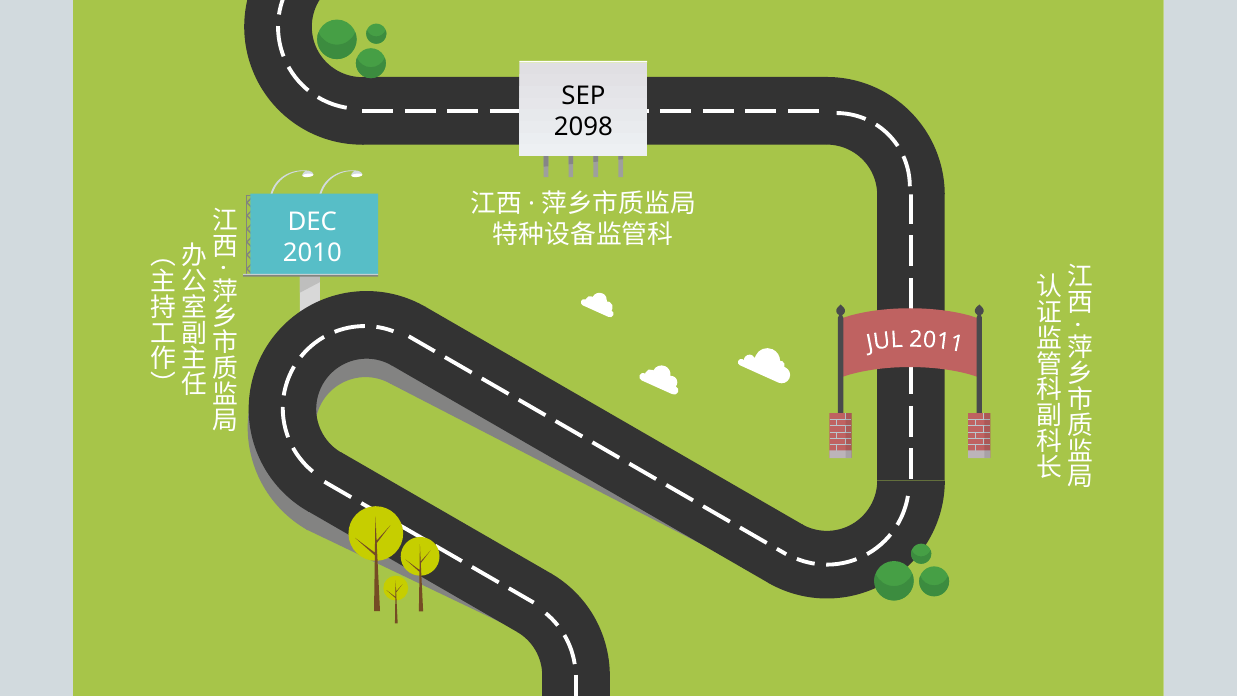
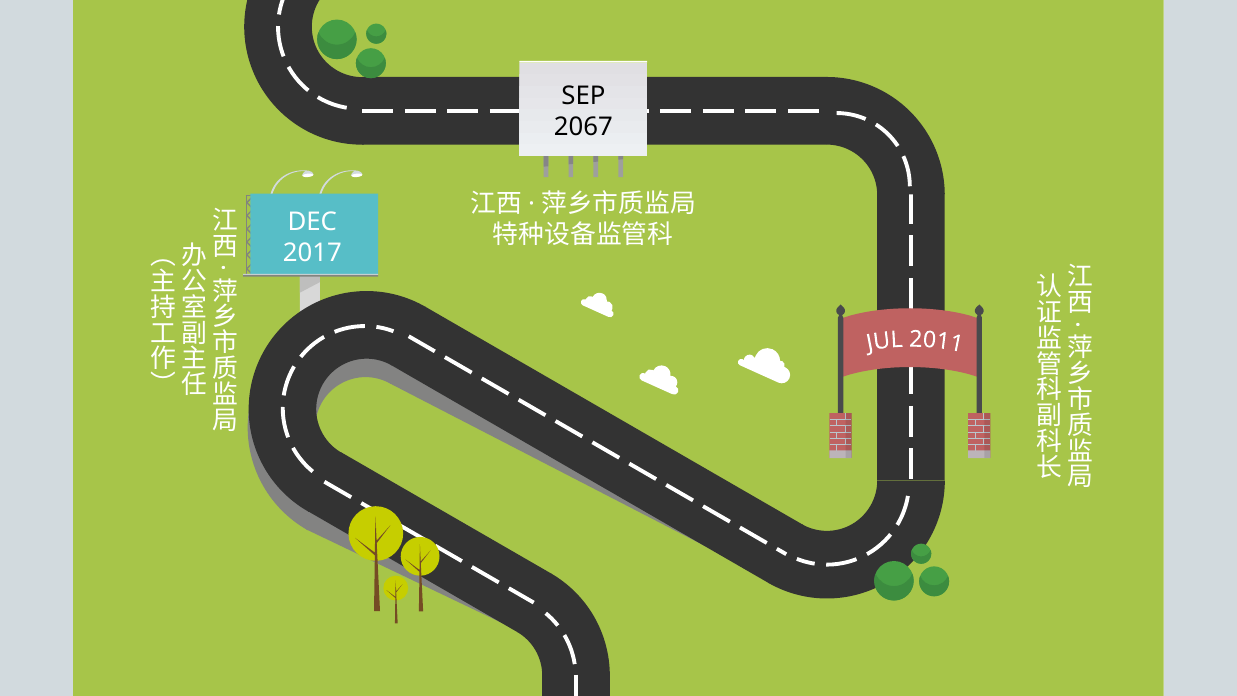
2098: 2098 -> 2067
2010: 2010 -> 2017
